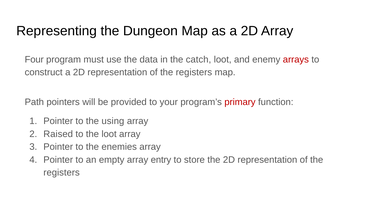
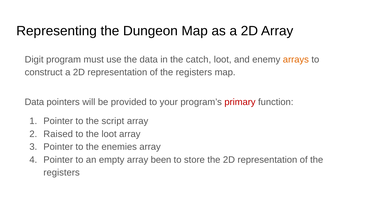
Four: Four -> Digit
arrays colour: red -> orange
Path at (34, 102): Path -> Data
using: using -> script
entry: entry -> been
